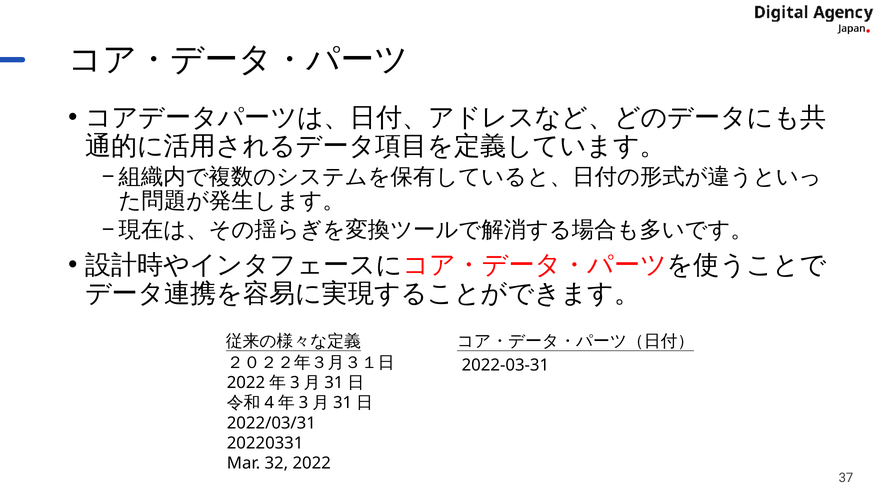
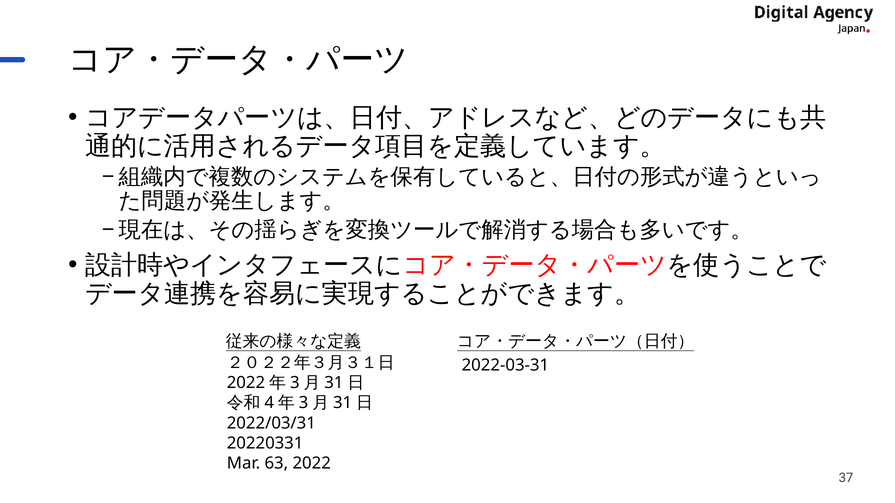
32: 32 -> 63
